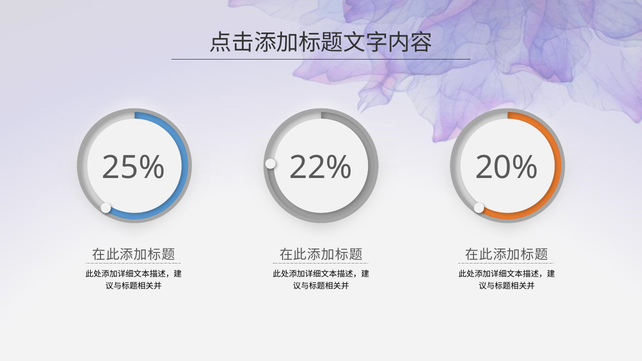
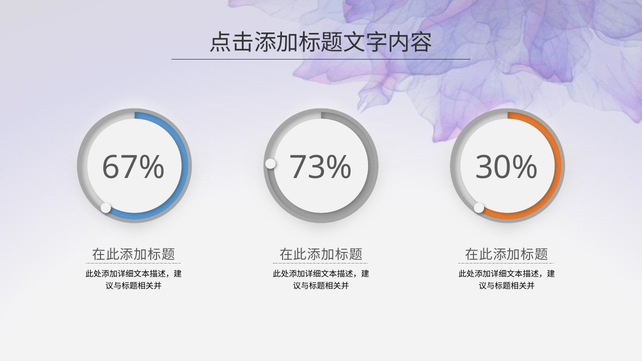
25%: 25% -> 67%
22%: 22% -> 73%
20%: 20% -> 30%
